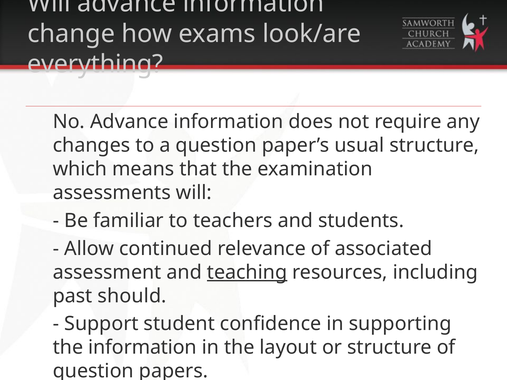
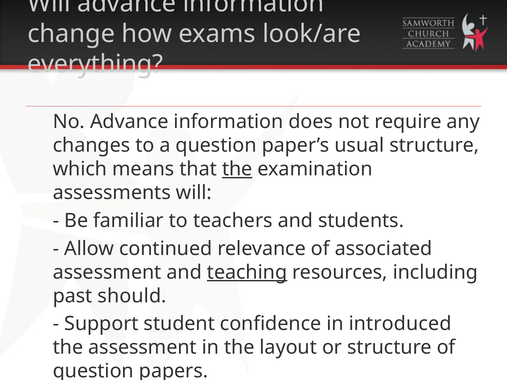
the at (237, 169) underline: none -> present
supporting: supporting -> introduced
the information: information -> assessment
